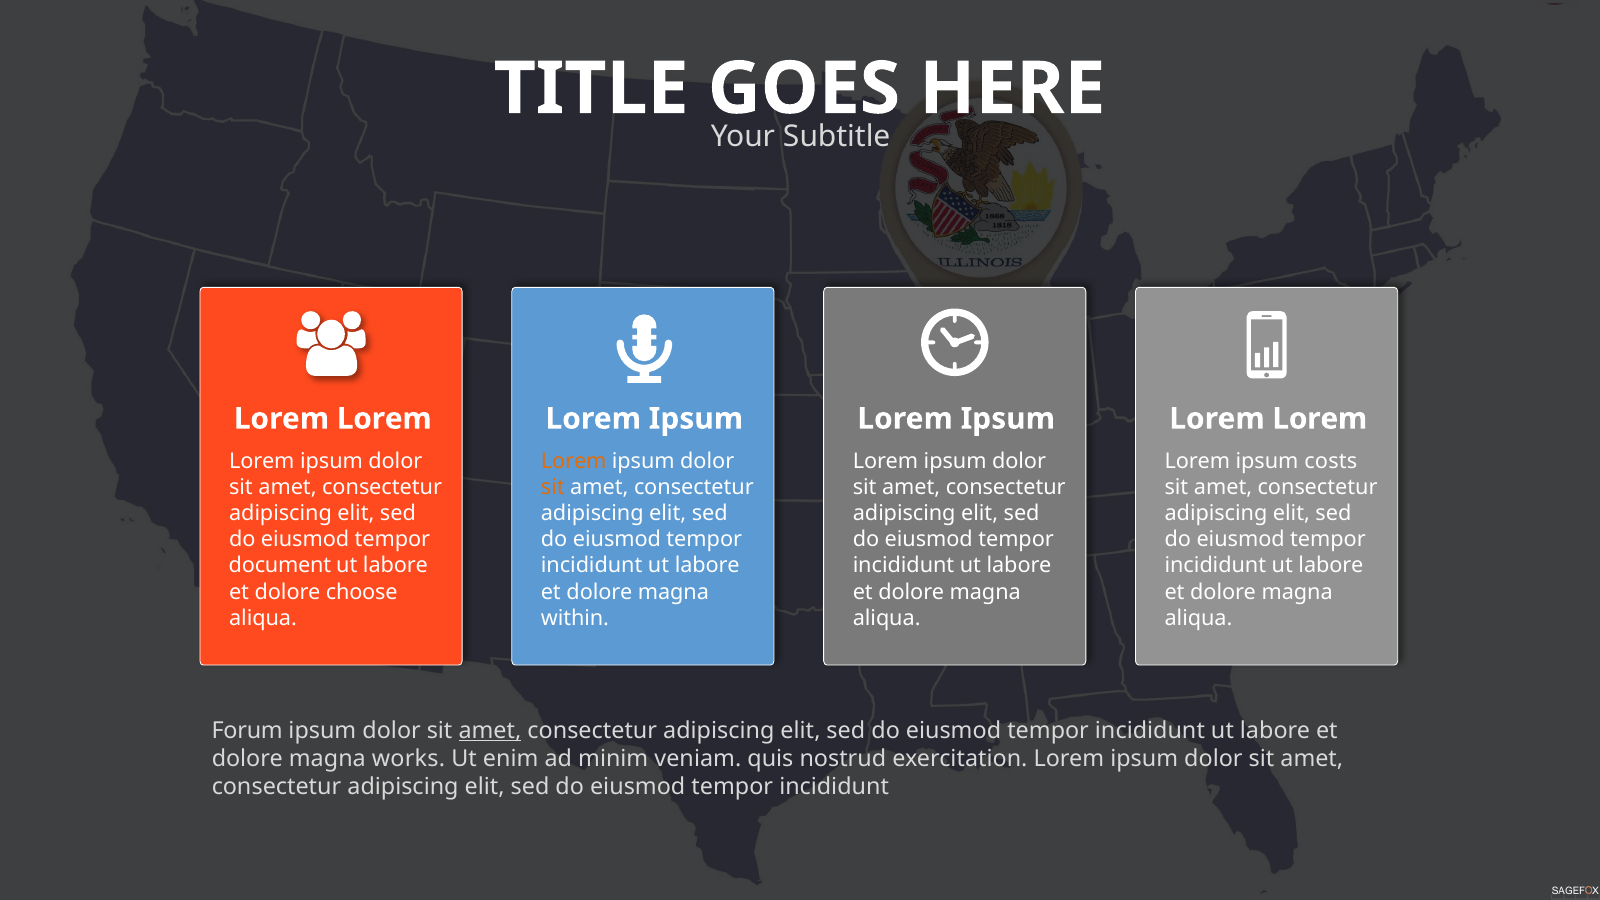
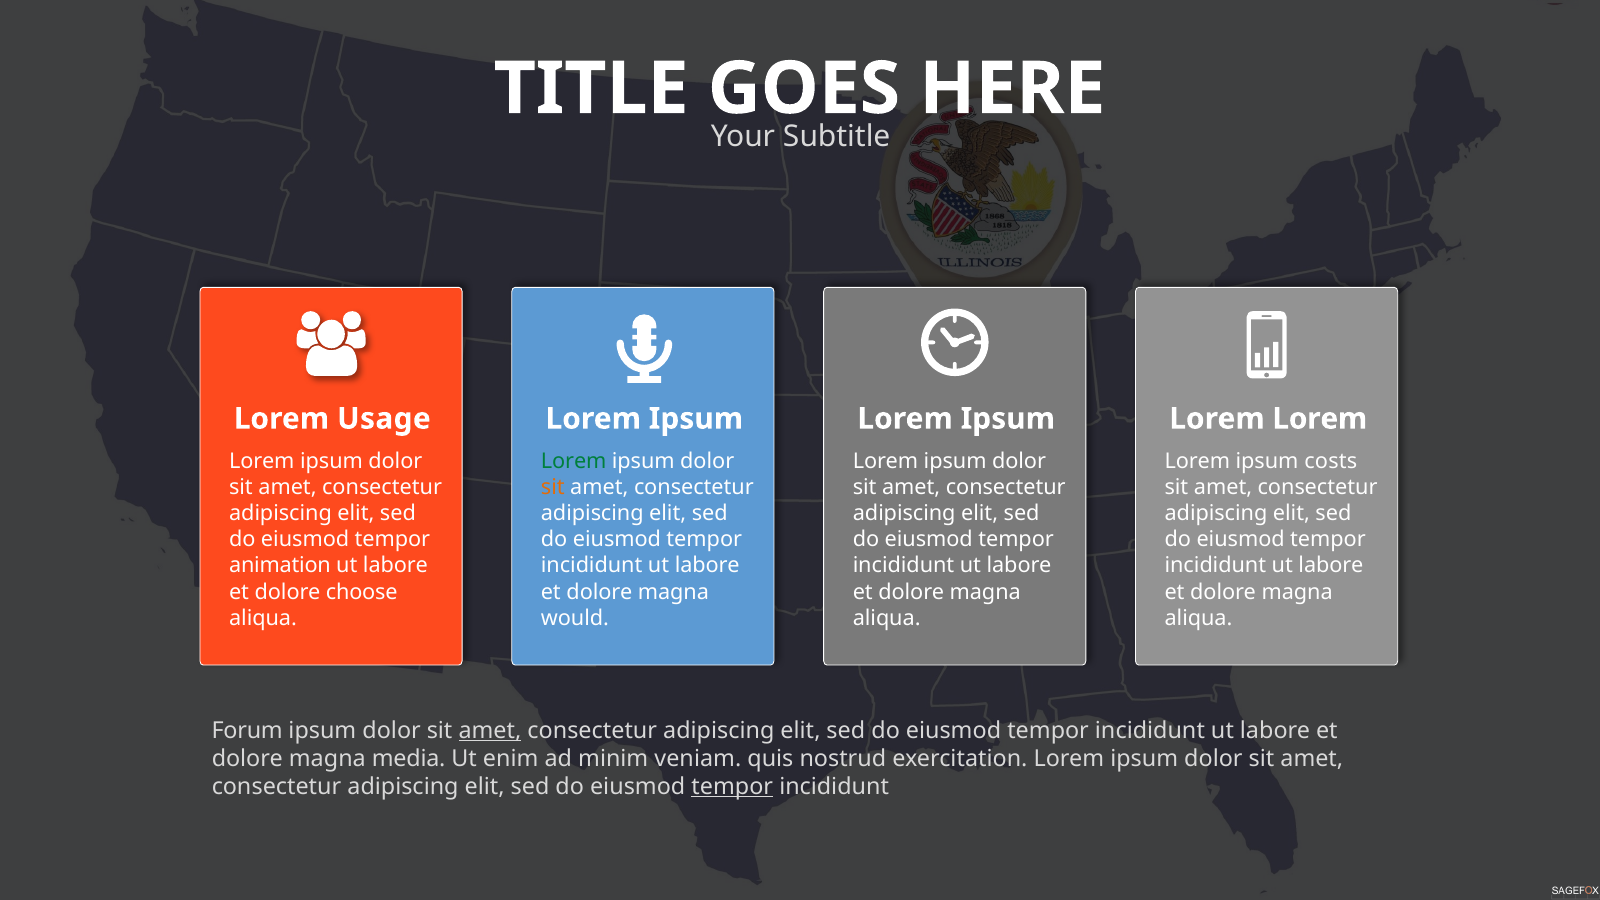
Lorem at (384, 419): Lorem -> Usage
Lorem at (574, 462) colour: orange -> green
document: document -> animation
within: within -> would
works: works -> media
tempor at (732, 787) underline: none -> present
